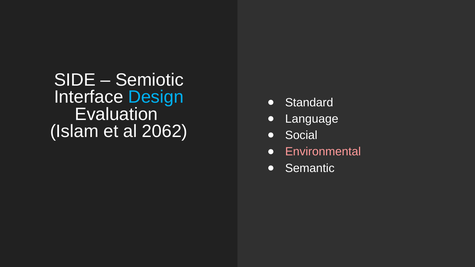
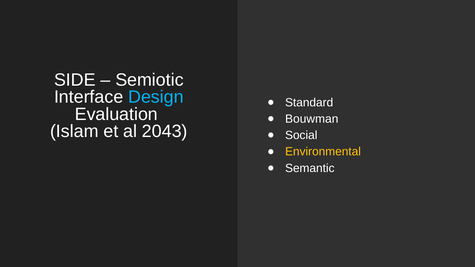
Language: Language -> Bouwman
2062: 2062 -> 2043
Environmental colour: pink -> yellow
